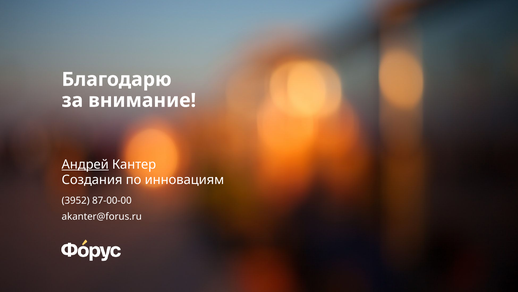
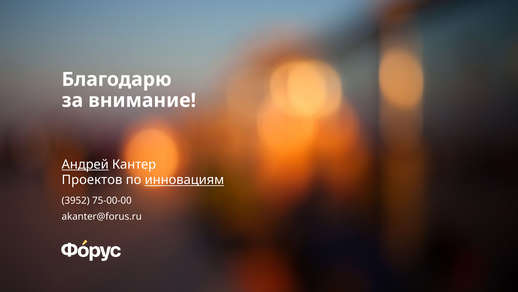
Создания: Создания -> Проектов
инновациям underline: none -> present
87-00-00: 87-00-00 -> 75-00-00
